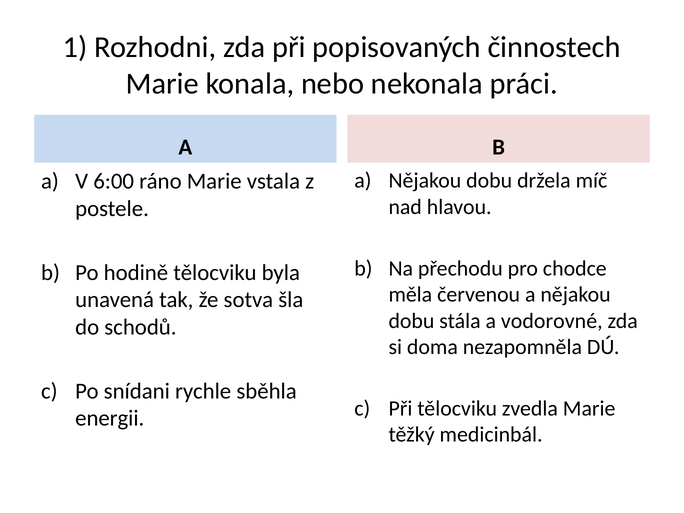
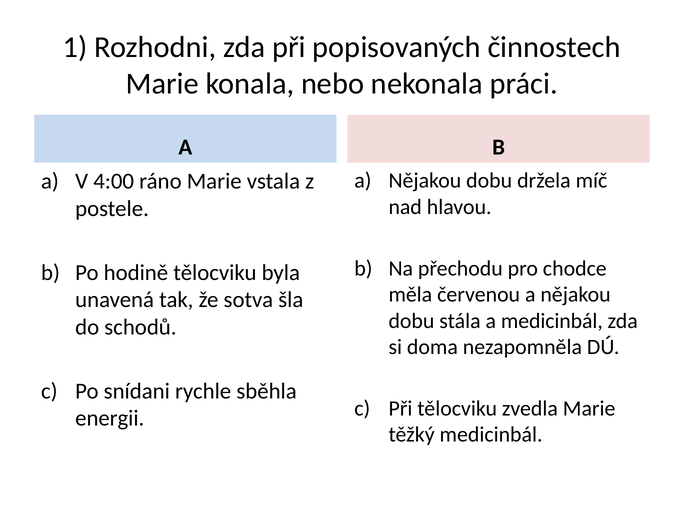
6:00: 6:00 -> 4:00
a vodorovné: vodorovné -> medicinbál
